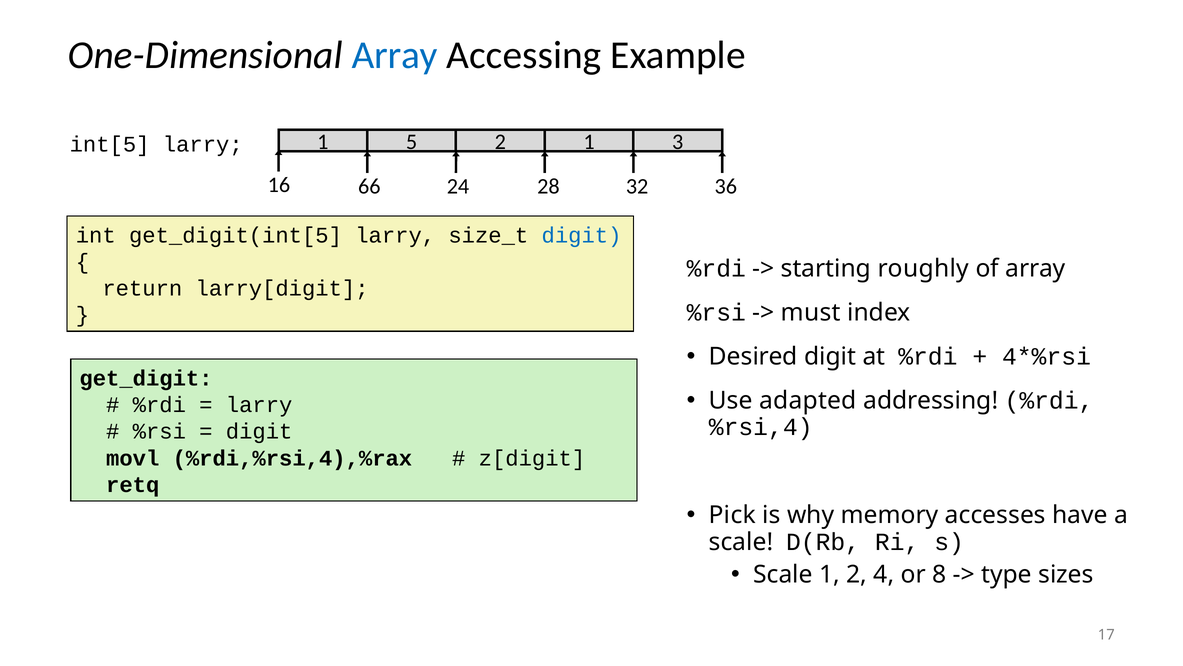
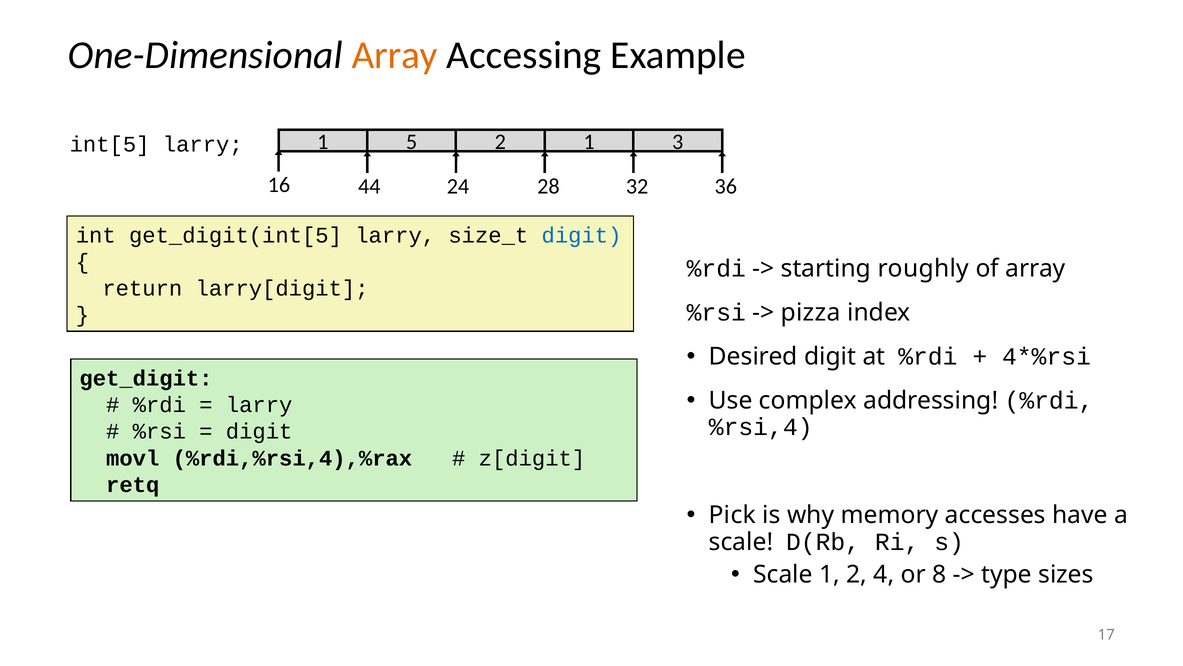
Array at (395, 55) colour: blue -> orange
66: 66 -> 44
must: must -> pizza
adapted: adapted -> complex
